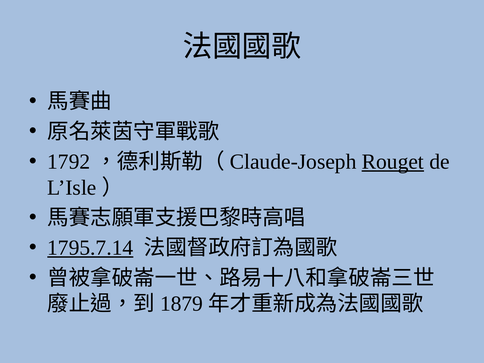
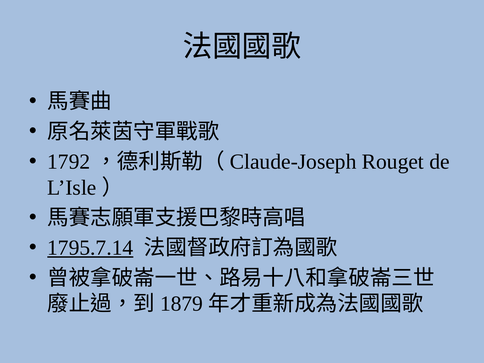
Rouget underline: present -> none
